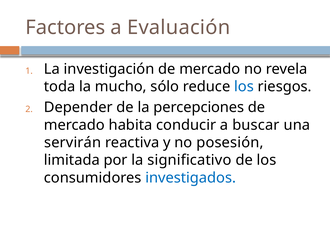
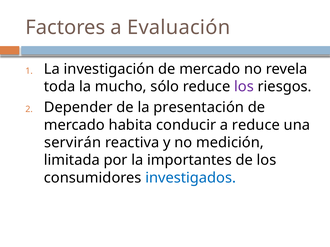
los at (244, 87) colour: blue -> purple
percepciones: percepciones -> presentación
a buscar: buscar -> reduce
posesión: posesión -> medición
significativo: significativo -> importantes
